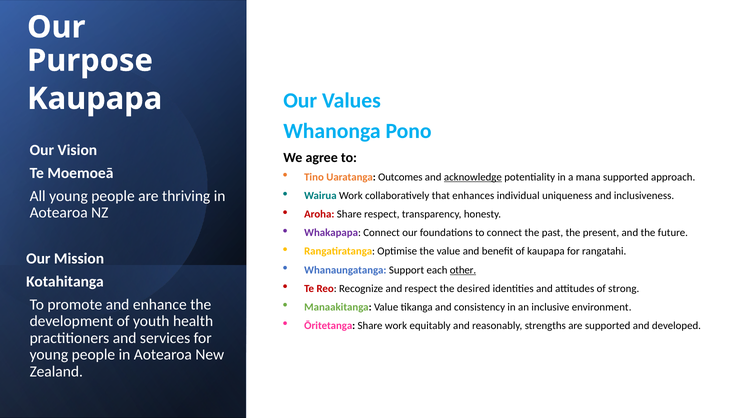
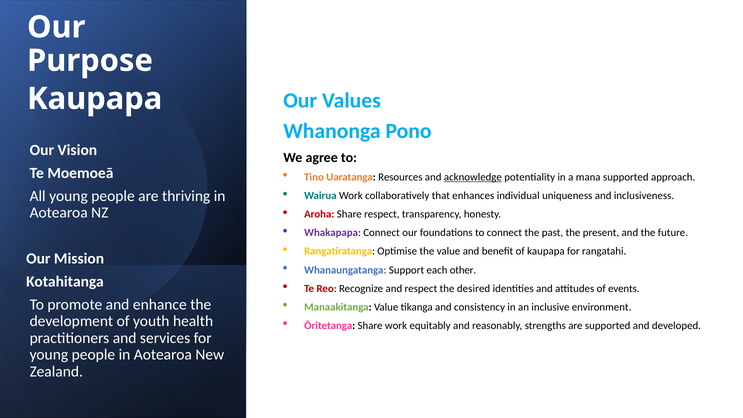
Outcomes: Outcomes -> Resources
other underline: present -> none
strong: strong -> events
